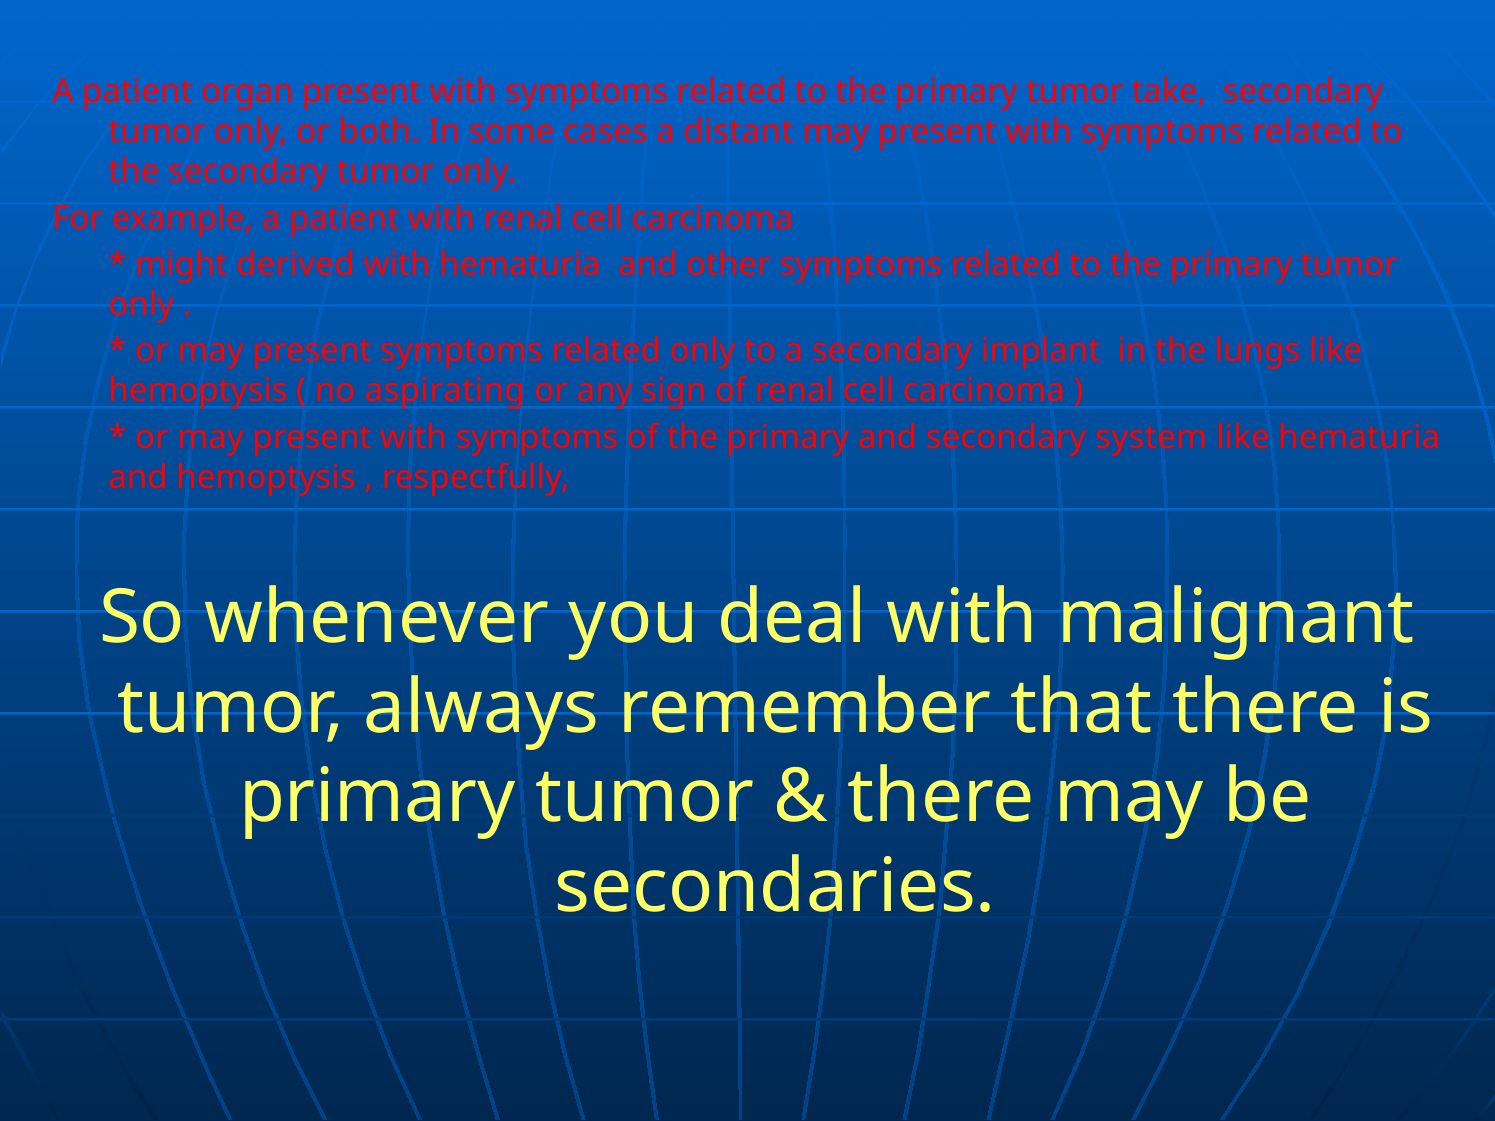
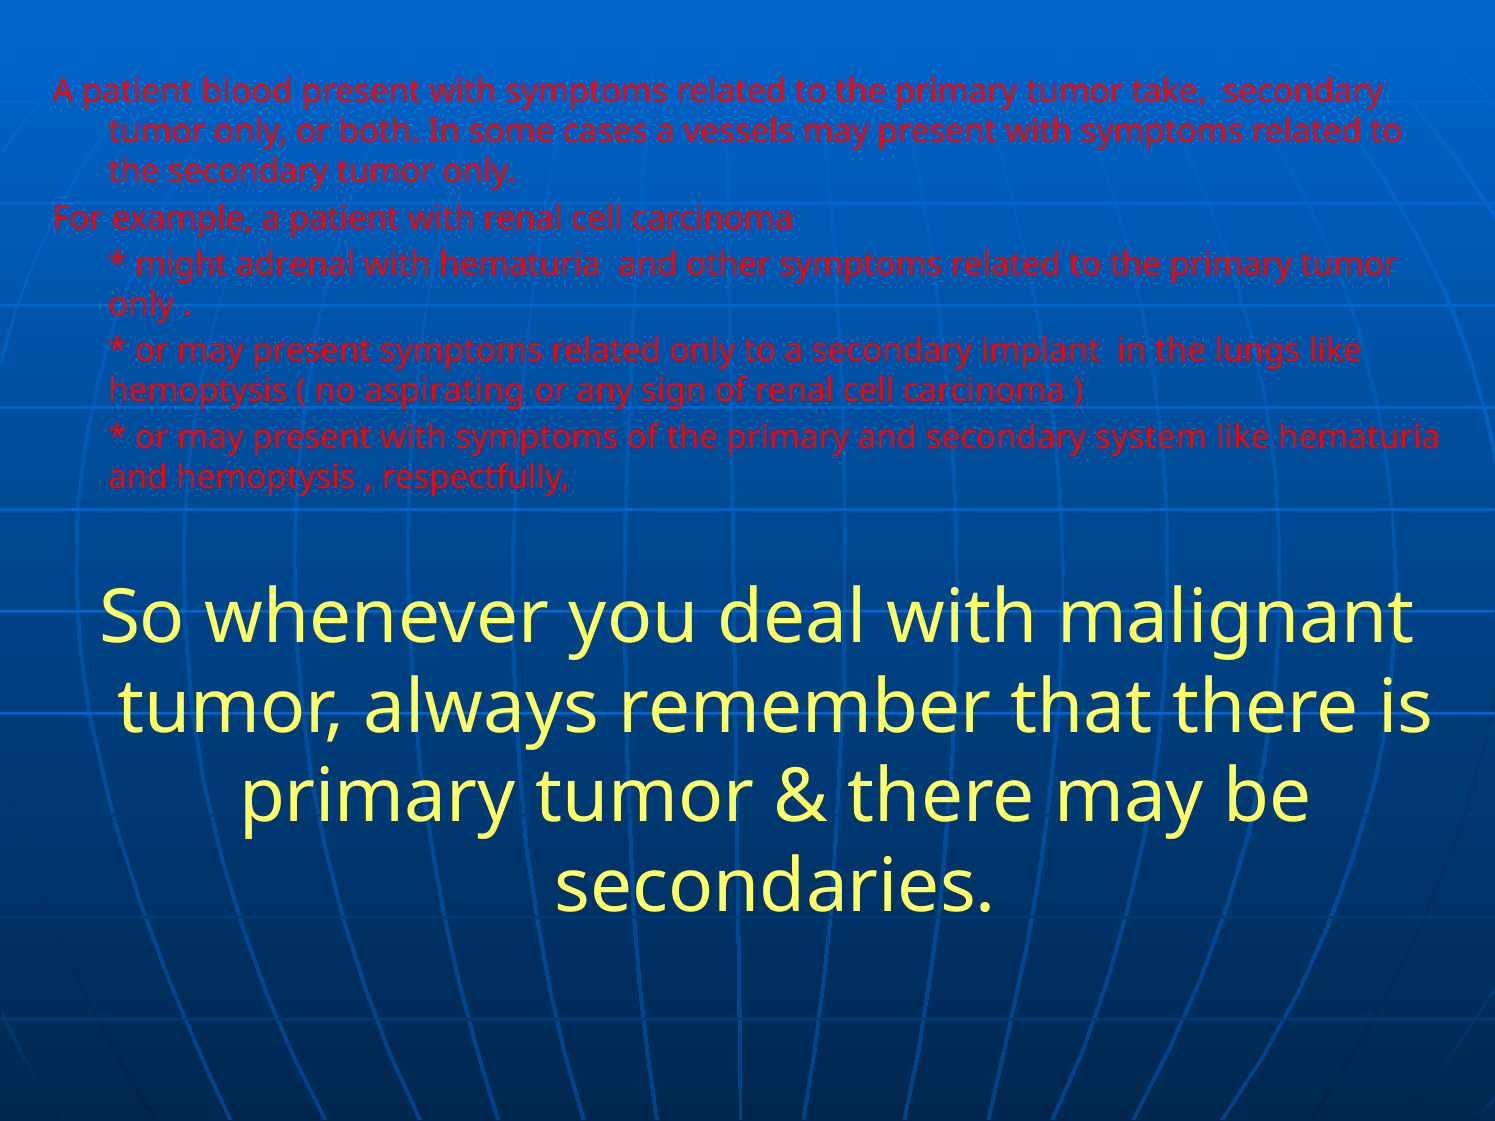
organ: organ -> blood
distant: distant -> vessels
derived: derived -> adrenal
